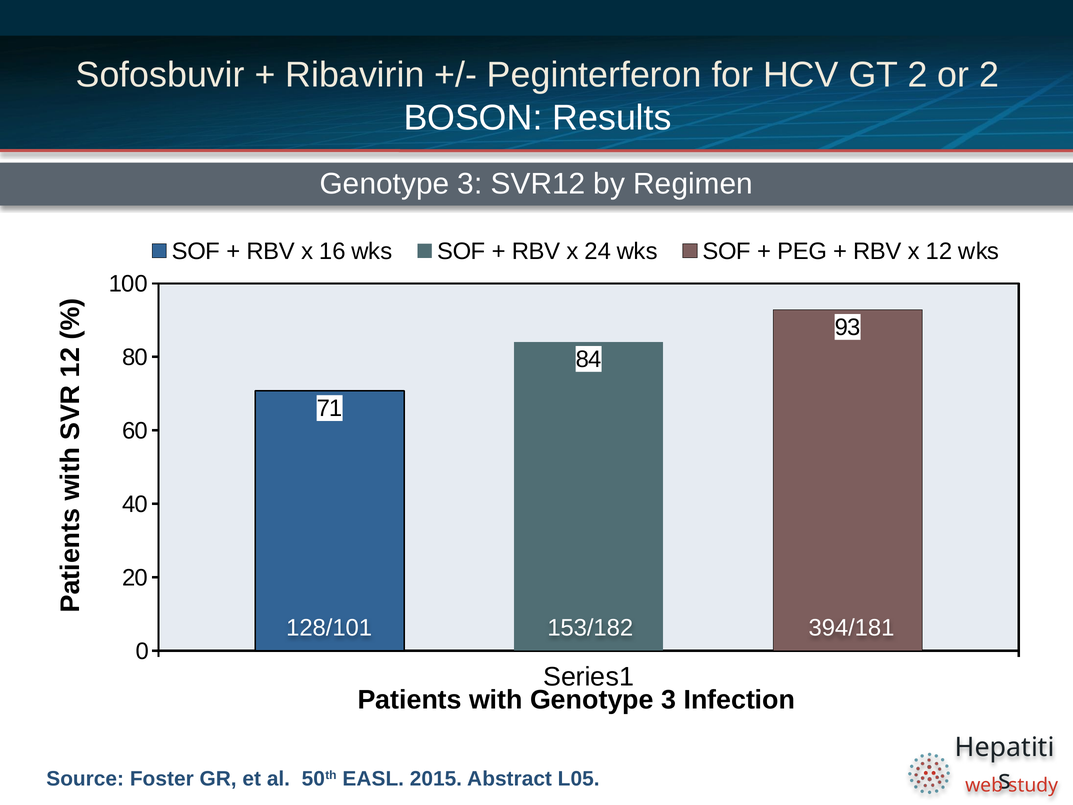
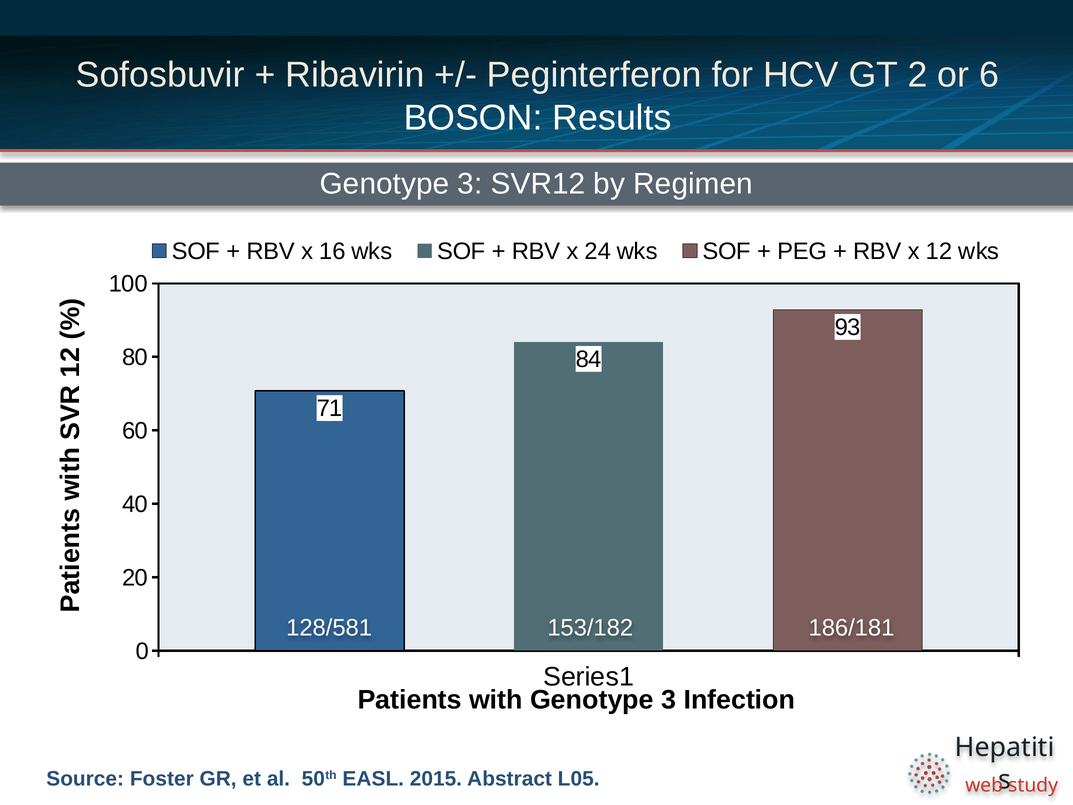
or 2: 2 -> 6
128/101: 128/101 -> 128/581
394/181: 394/181 -> 186/181
